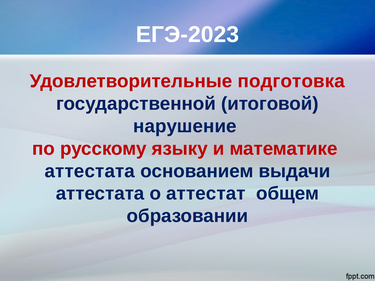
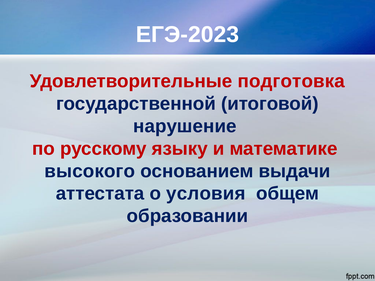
аттестата at (90, 171): аттестата -> высокого
аттестат: аттестат -> условия
